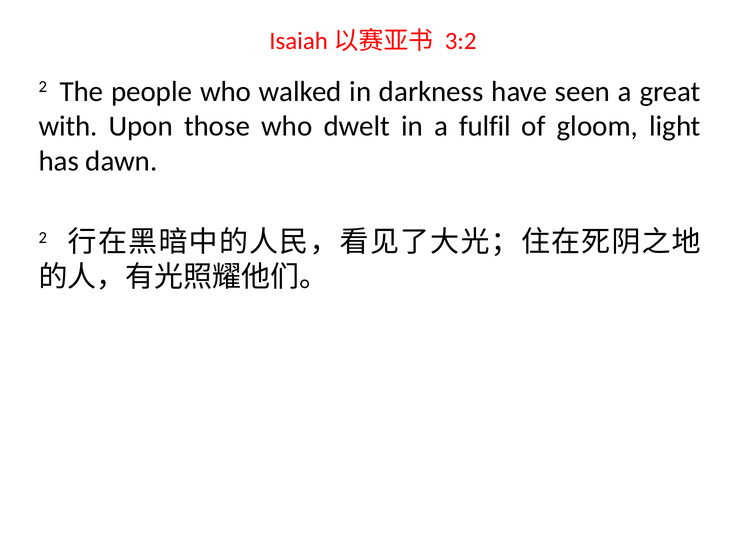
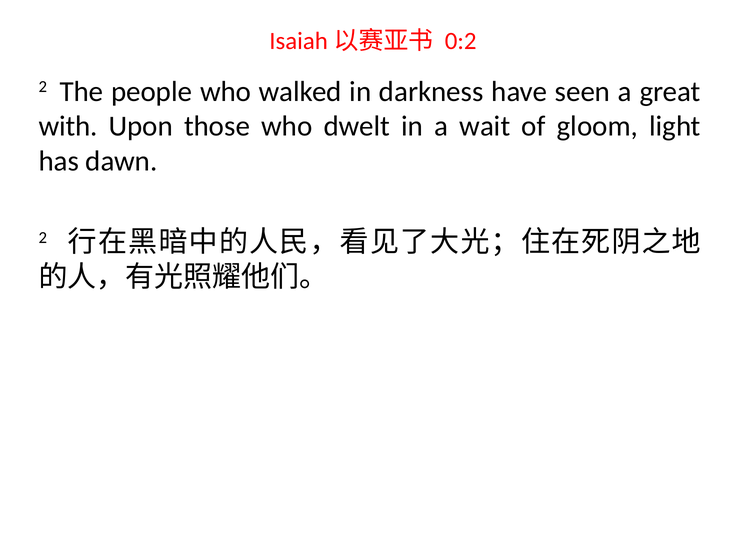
3:2: 3:2 -> 0:2
fulfil: fulfil -> wait
